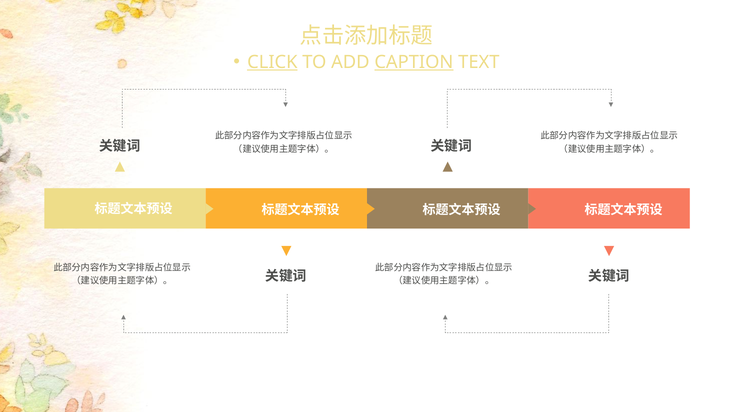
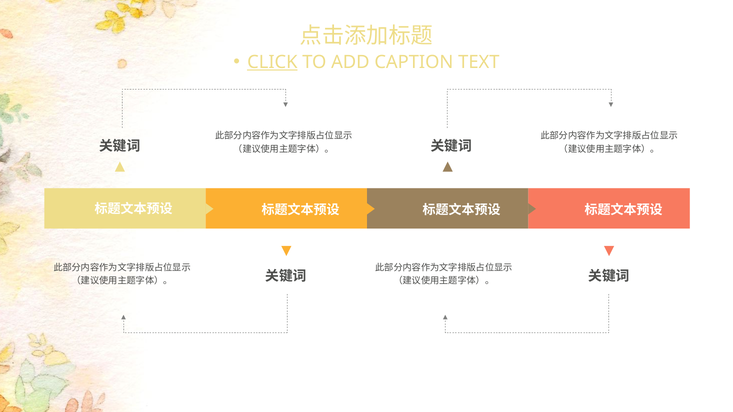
CAPTION underline: present -> none
